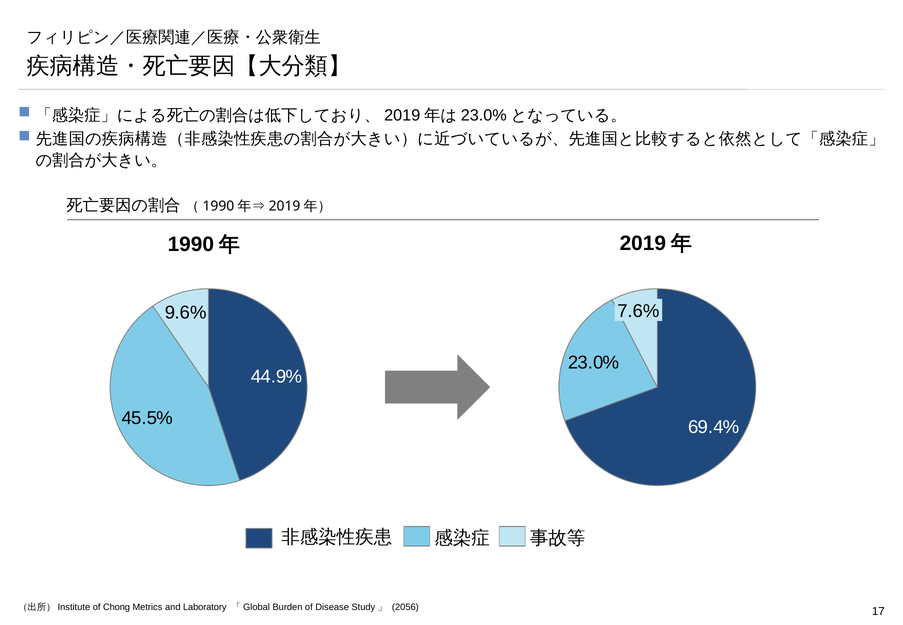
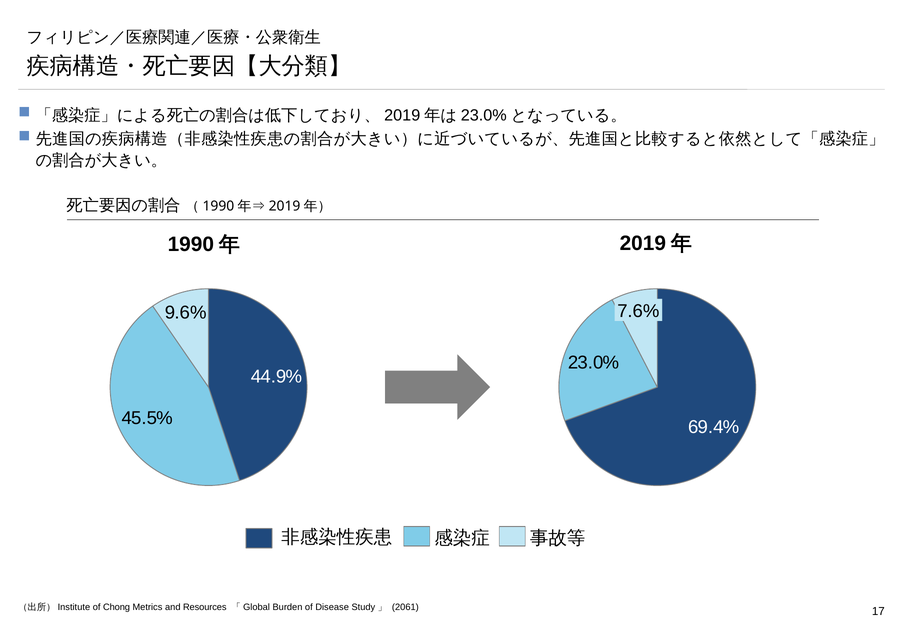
Laboratory: Laboratory -> Resources
2056: 2056 -> 2061
